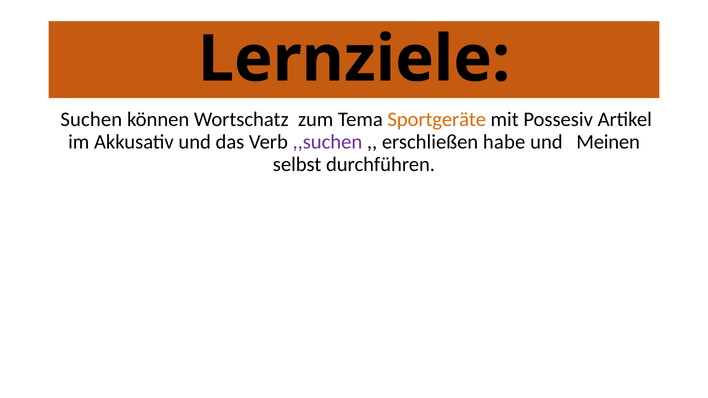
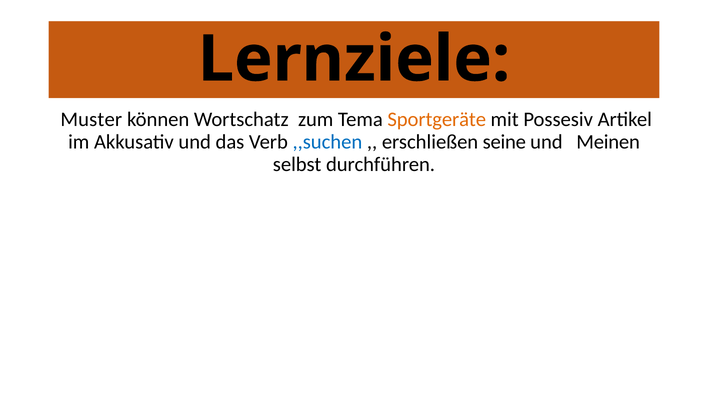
Suchen: Suchen -> Muster
,,suchen colour: purple -> blue
habe: habe -> seine
